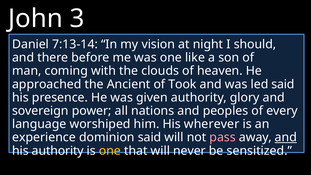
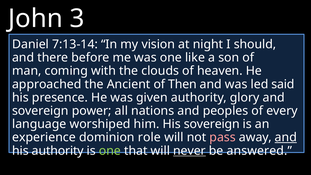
Took at (182, 84): Took -> Then
His wherever: wherever -> sovereign
dominion said: said -> role
one at (110, 151) colour: yellow -> light green
never underline: none -> present
sensitized: sensitized -> answered
